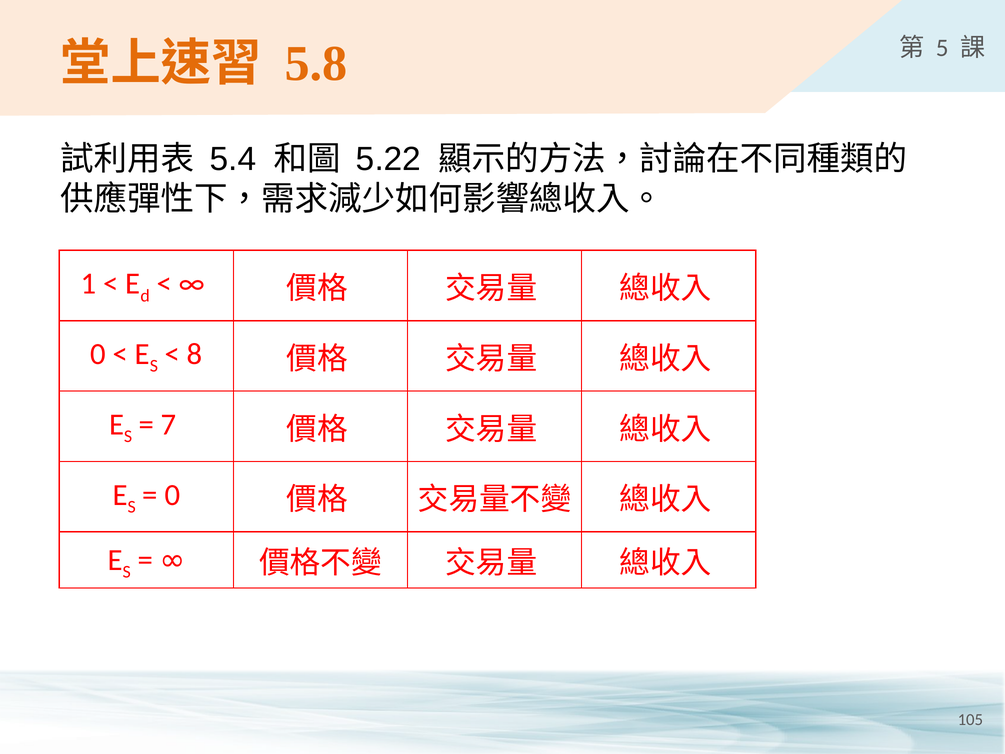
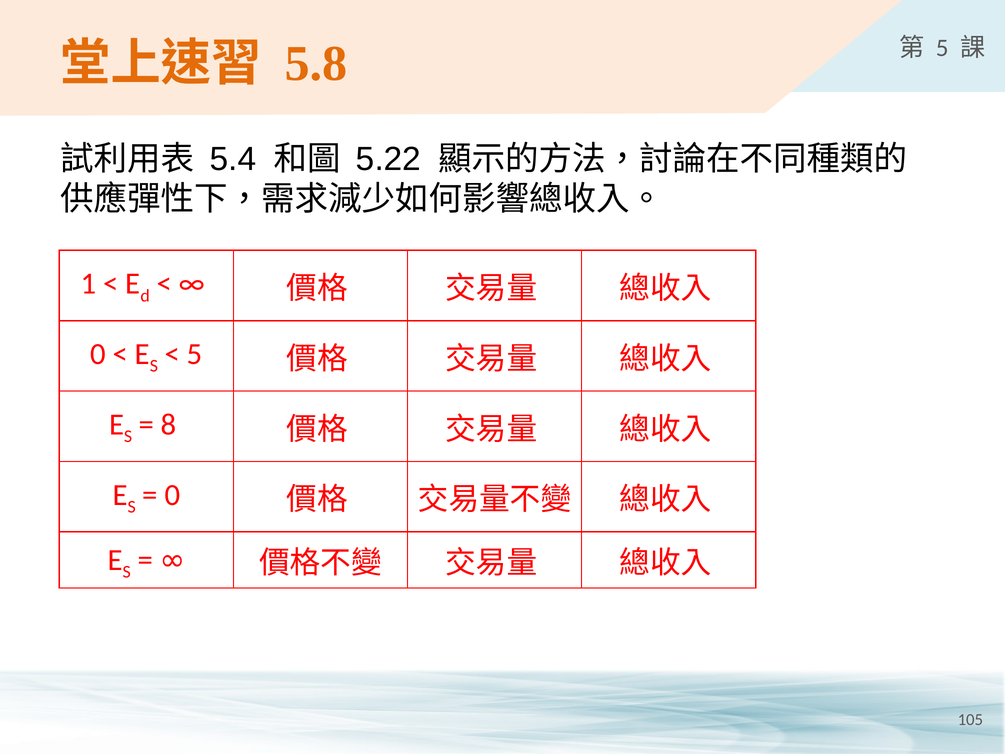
8 at (195, 354): 8 -> 5
7: 7 -> 8
